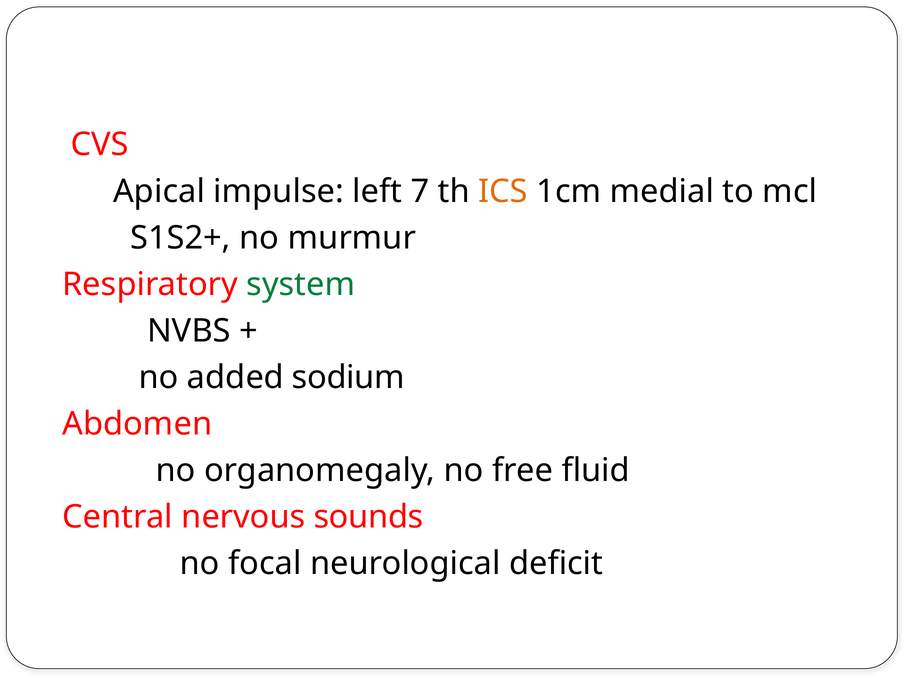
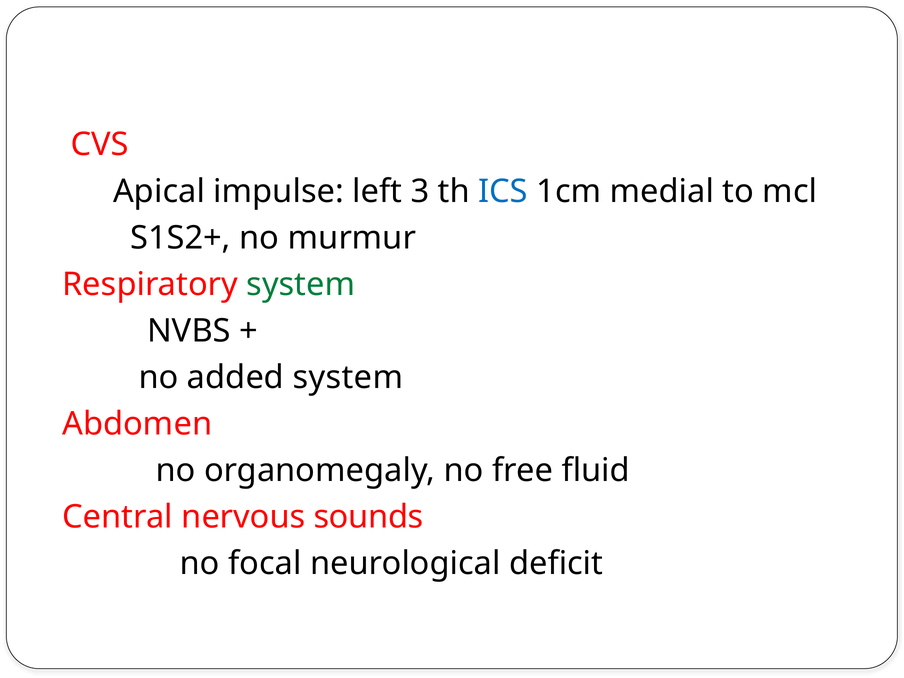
7: 7 -> 3
ICS colour: orange -> blue
added sodium: sodium -> system
